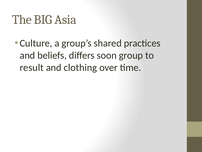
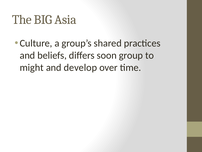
result: result -> might
clothing: clothing -> develop
